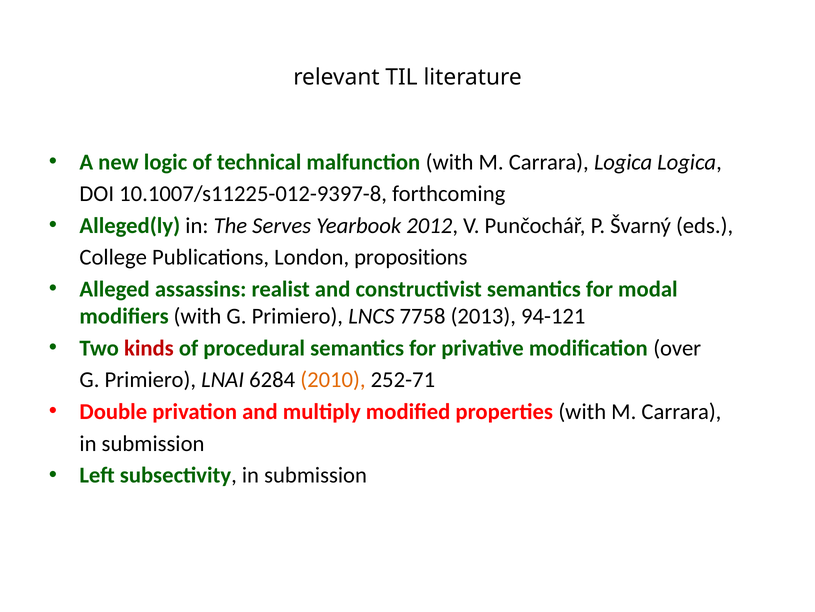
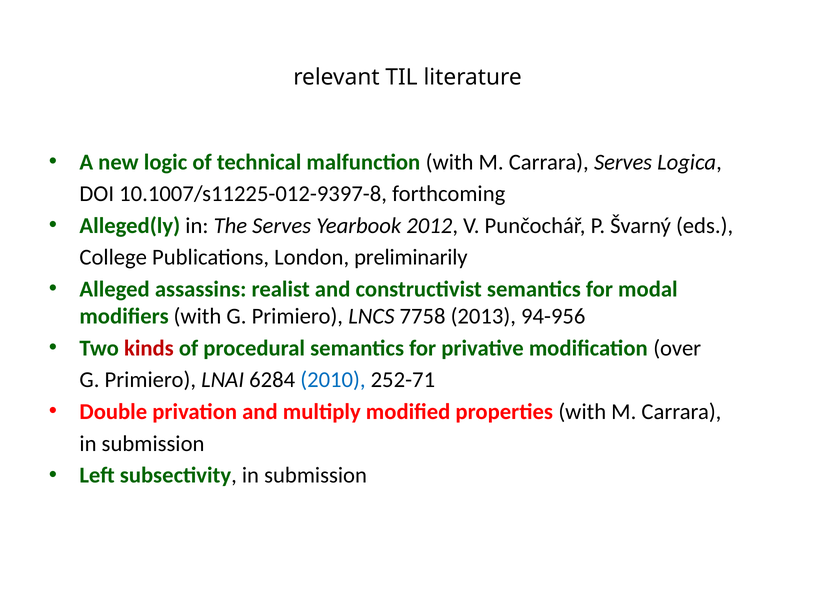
Carrara Logica: Logica -> Serves
propositions: propositions -> preliminarily
94-121: 94-121 -> 94-956
2010 colour: orange -> blue
